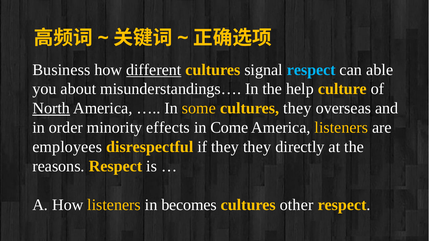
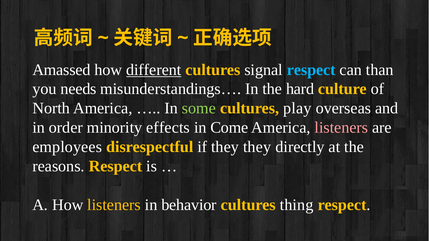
Business: Business -> Amassed
able: able -> than
about: about -> needs
help: help -> hard
North underline: present -> none
some colour: yellow -> light green
cultures they: they -> play
listeners at (341, 128) colour: yellow -> pink
becomes: becomes -> behavior
other: other -> thing
